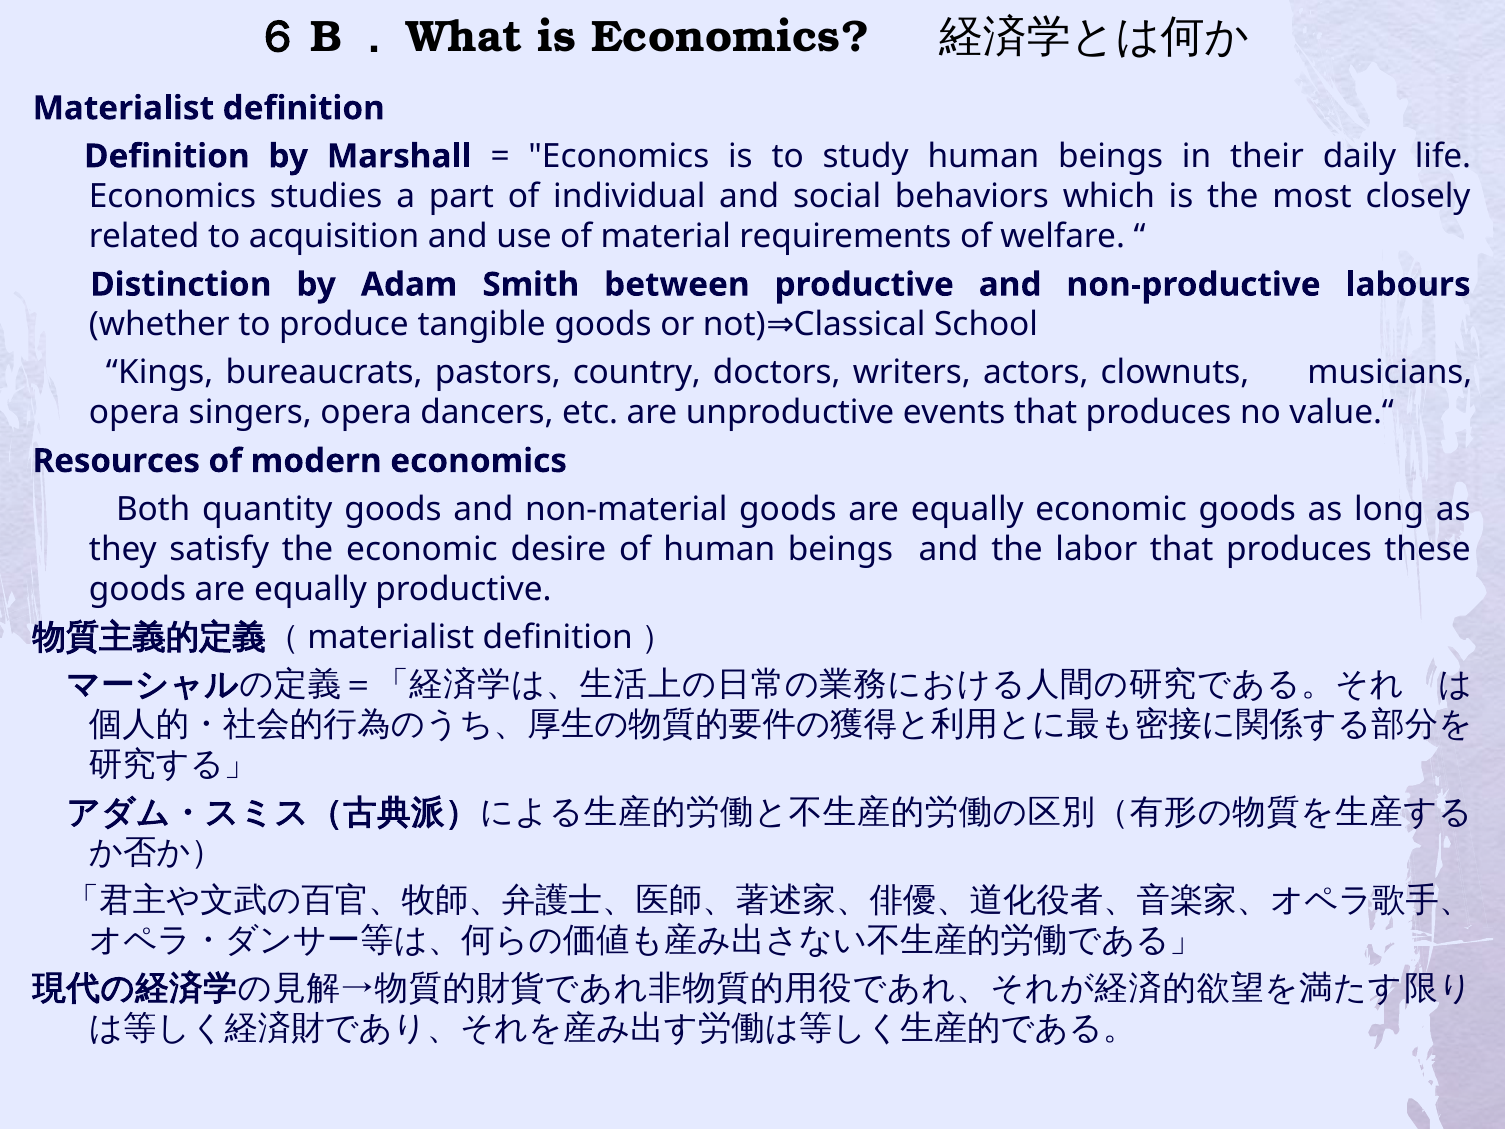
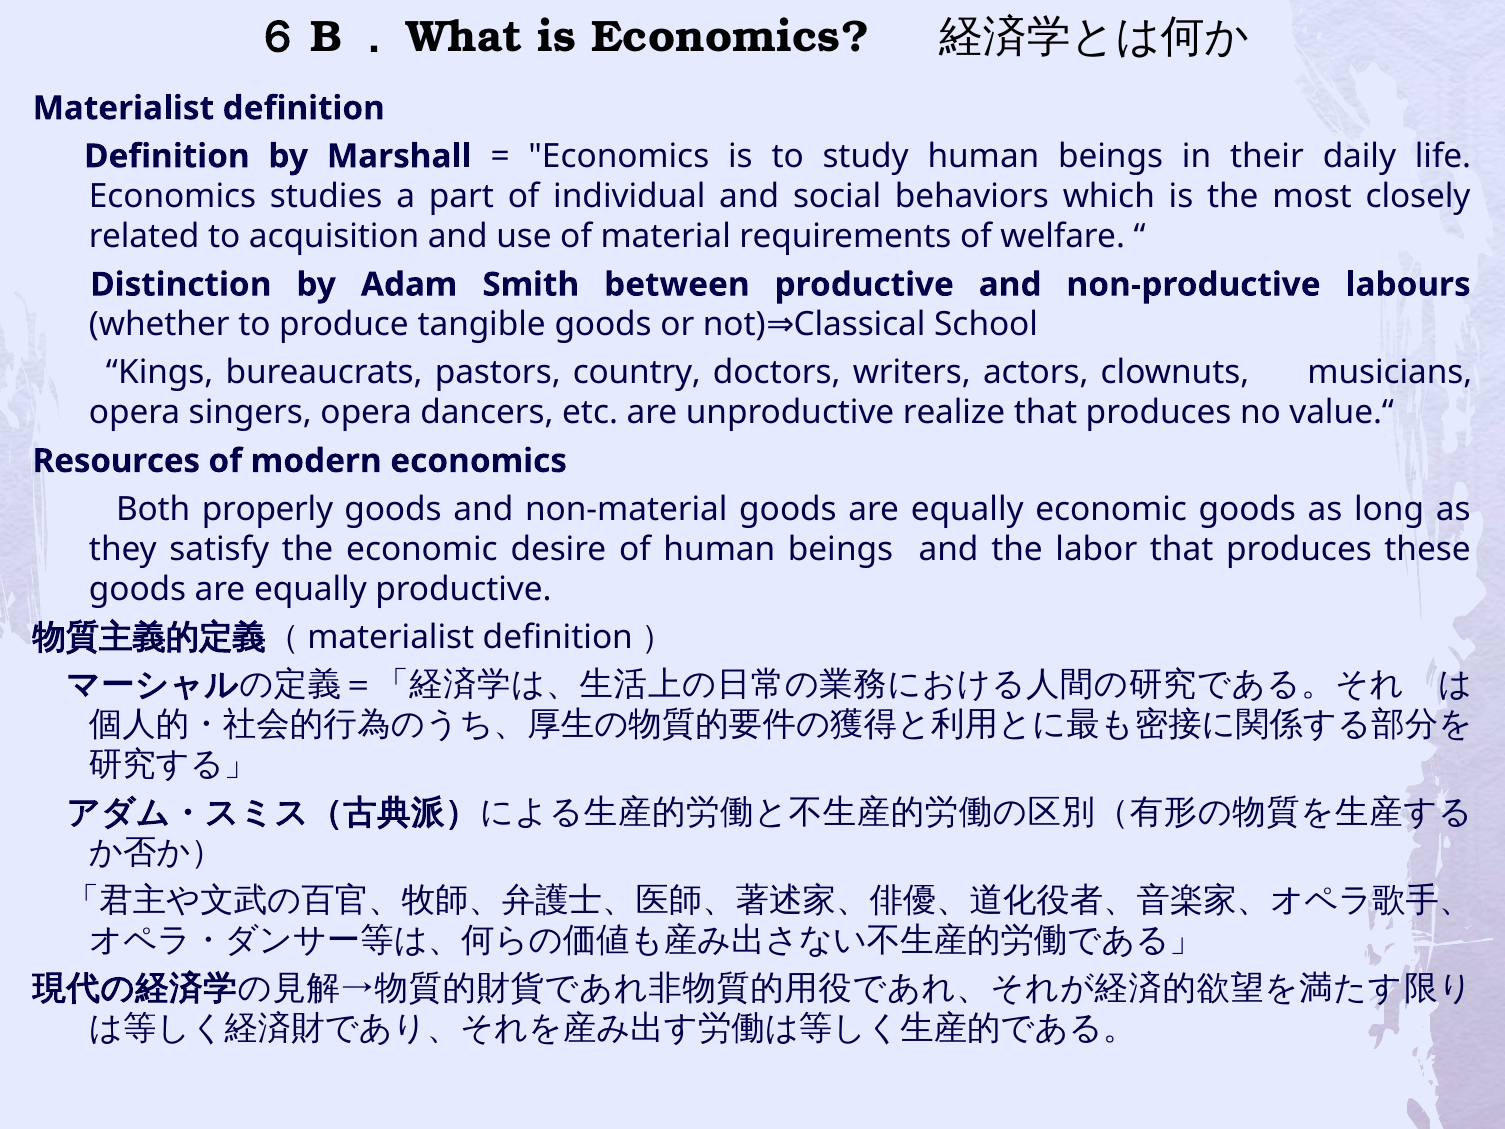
events: events -> realize
quantity: quantity -> properly
